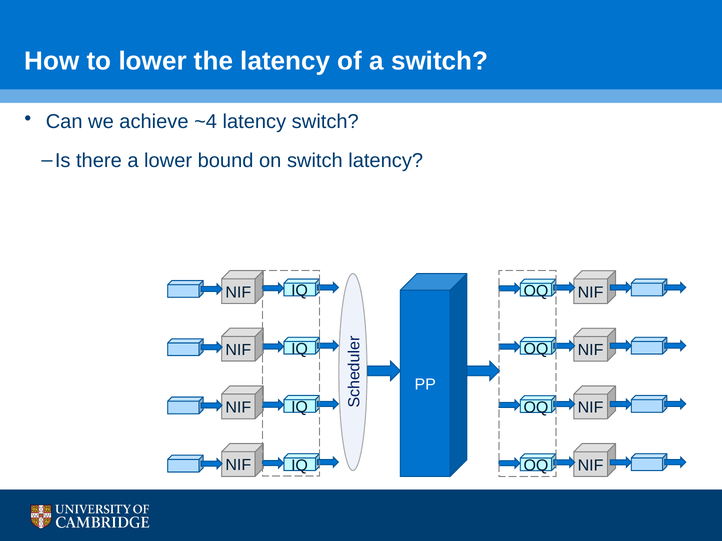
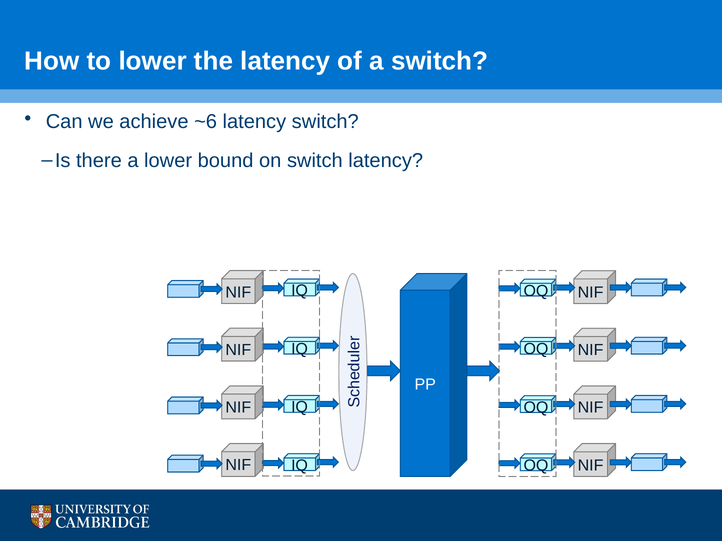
~4: ~4 -> ~6
